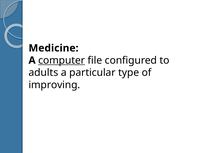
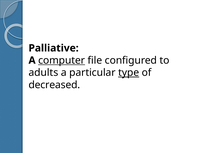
Medicine: Medicine -> Palliative
type underline: none -> present
improving: improving -> decreased
